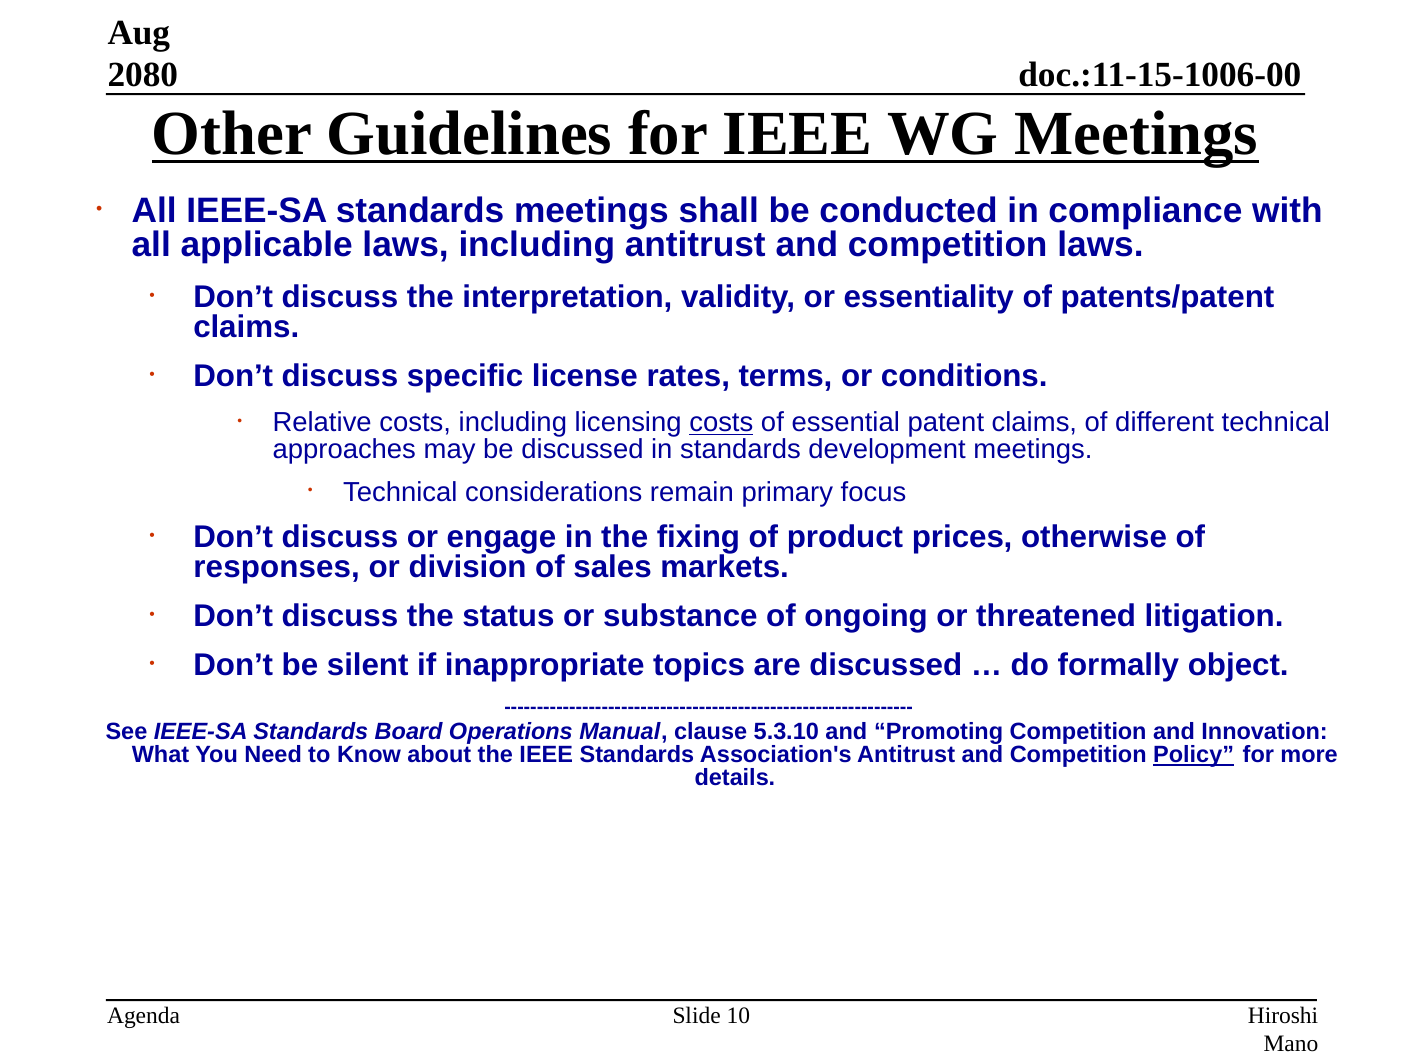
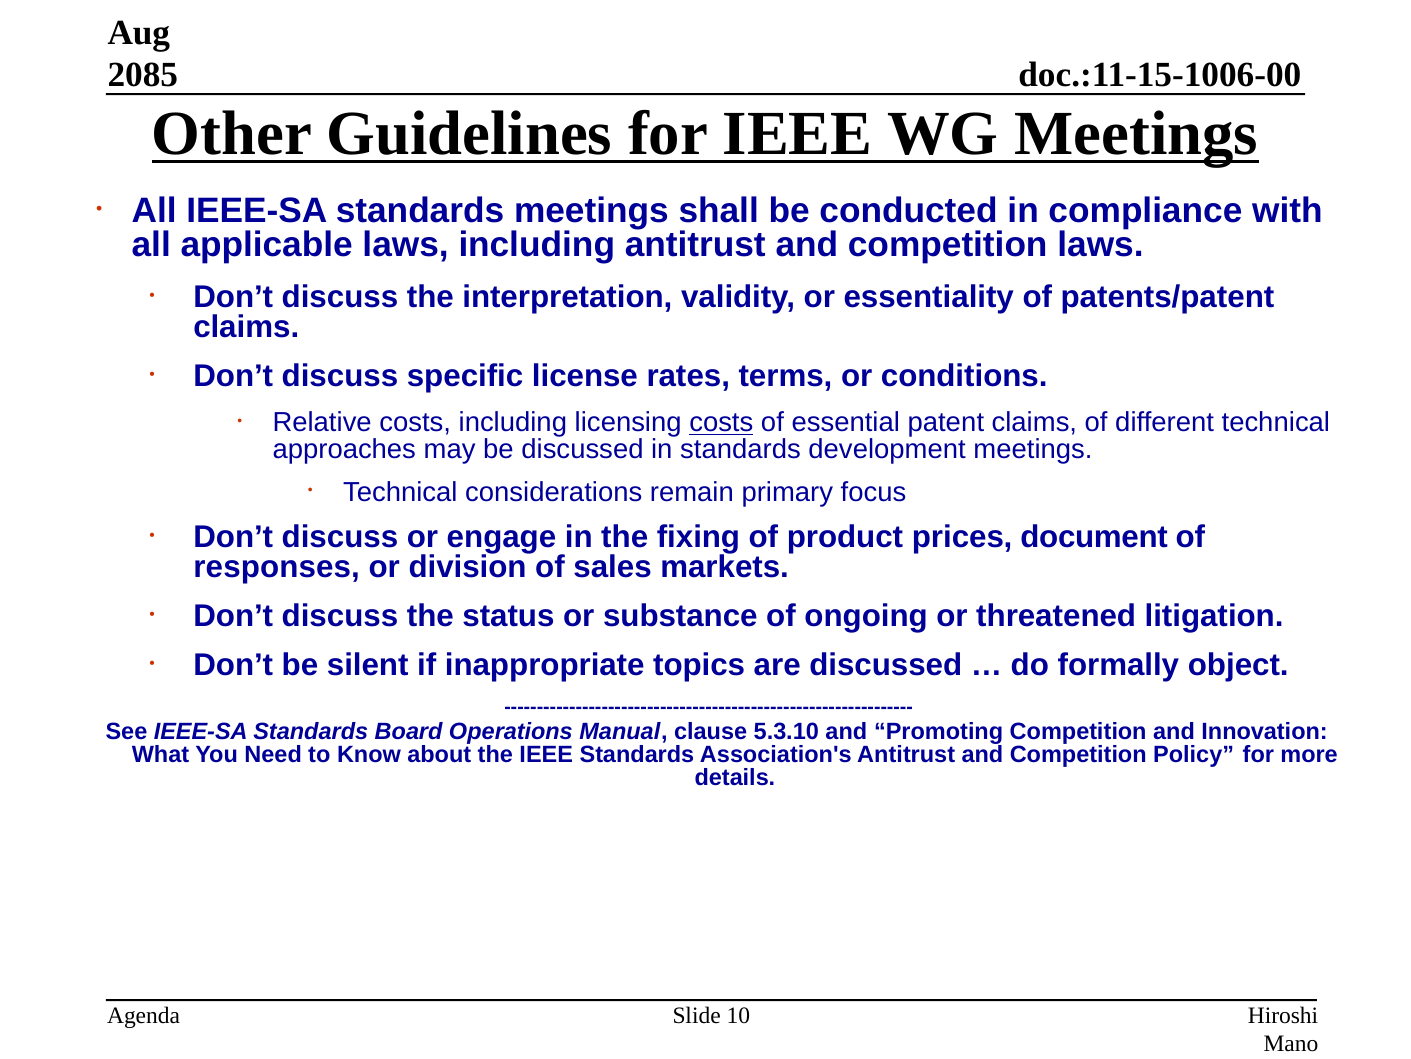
2080: 2080 -> 2085
otherwise: otherwise -> document
Policy underline: present -> none
